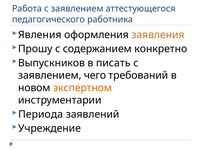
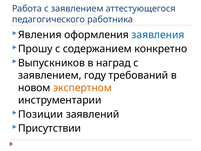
заявления colour: orange -> blue
писать: писать -> наград
чего: чего -> году
Периода: Периода -> Позиции
Учреждение: Учреждение -> Присутствии
